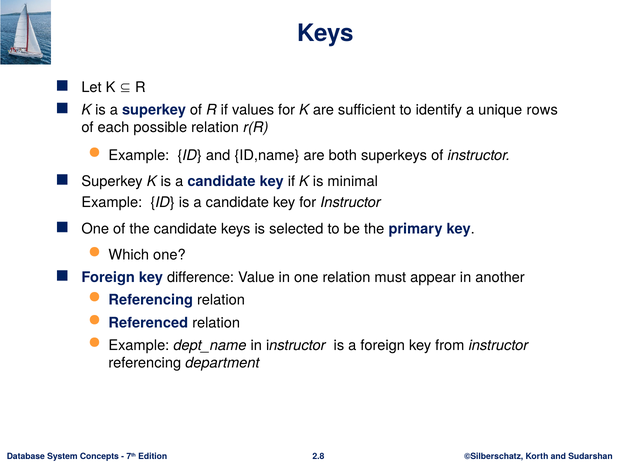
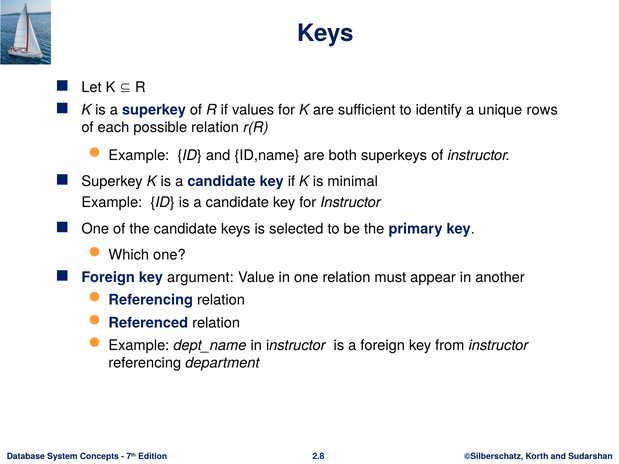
difference: difference -> argument
